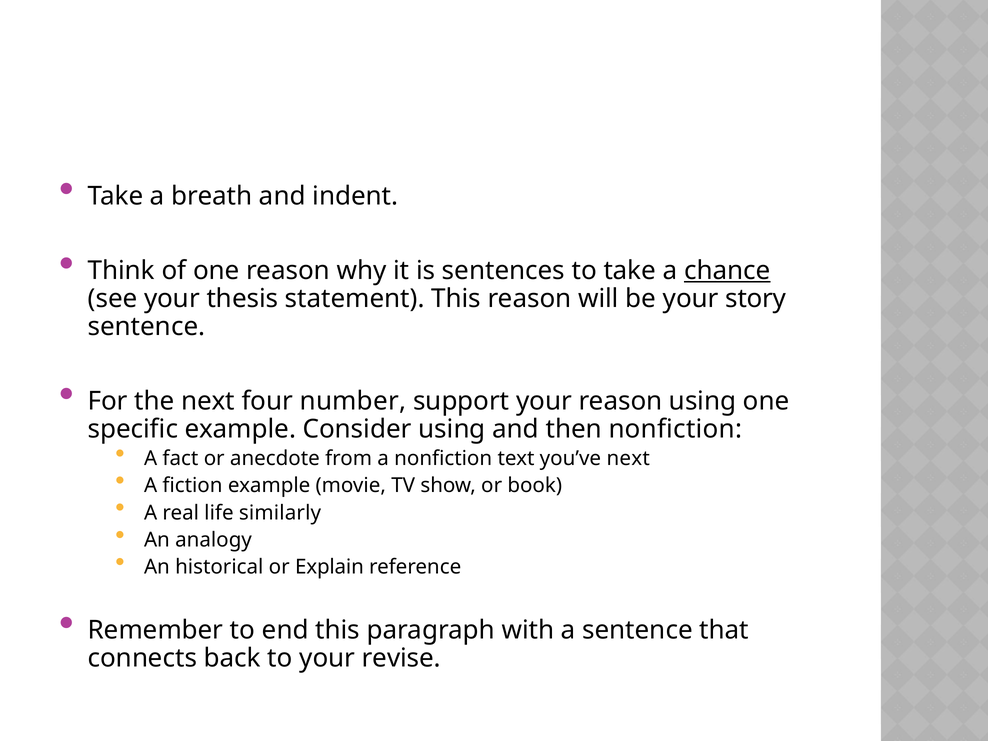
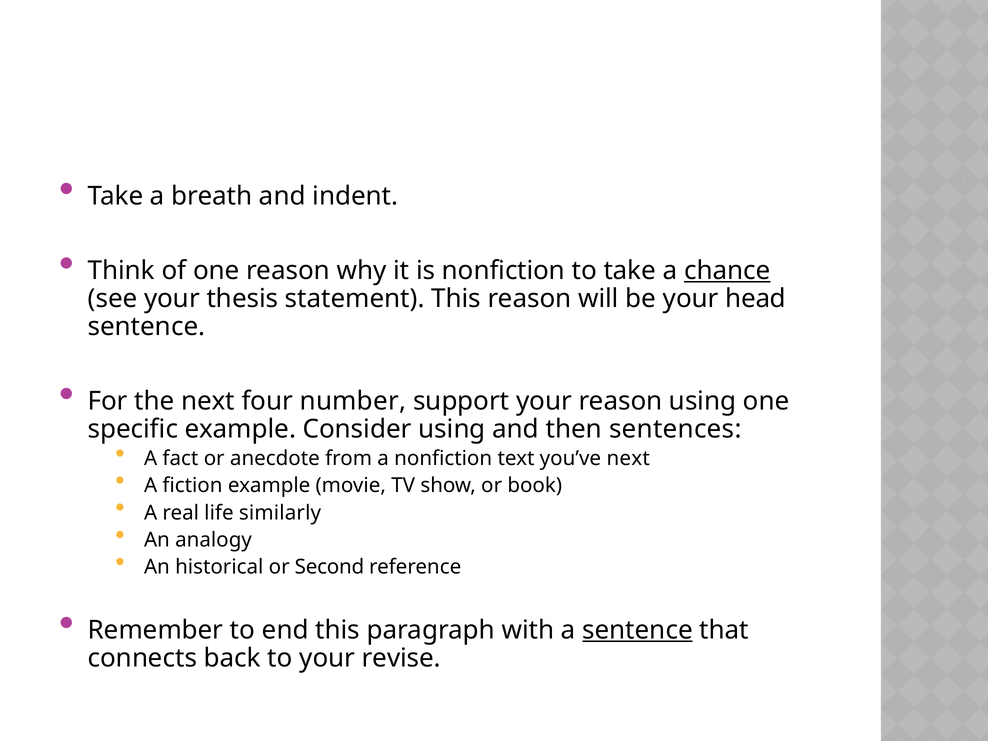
is sentences: sentences -> nonfiction
story: story -> head
then nonfiction: nonfiction -> sentences
Explain: Explain -> Second
sentence at (637, 630) underline: none -> present
